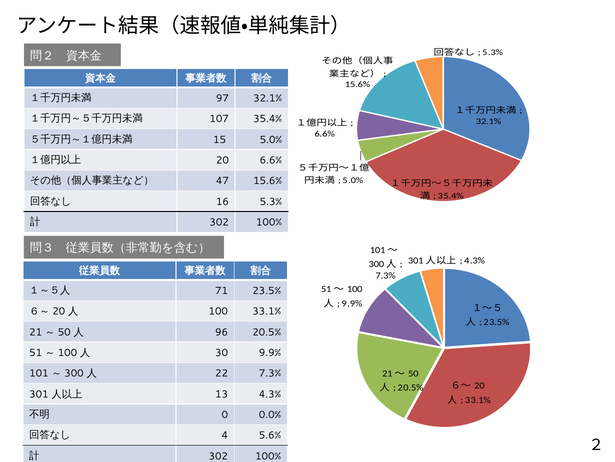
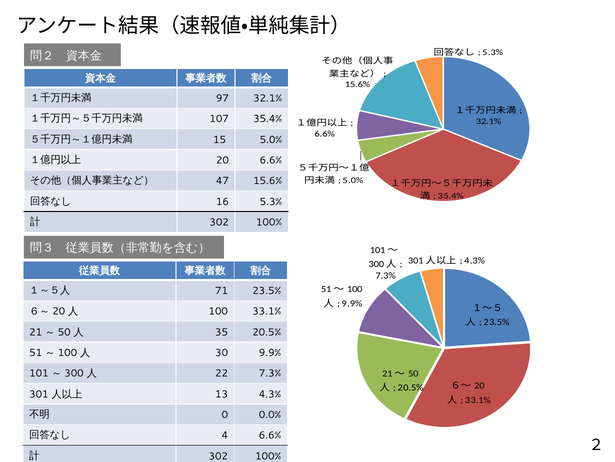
96: 96 -> 35
4 5.6%: 5.6% -> 6.6%
